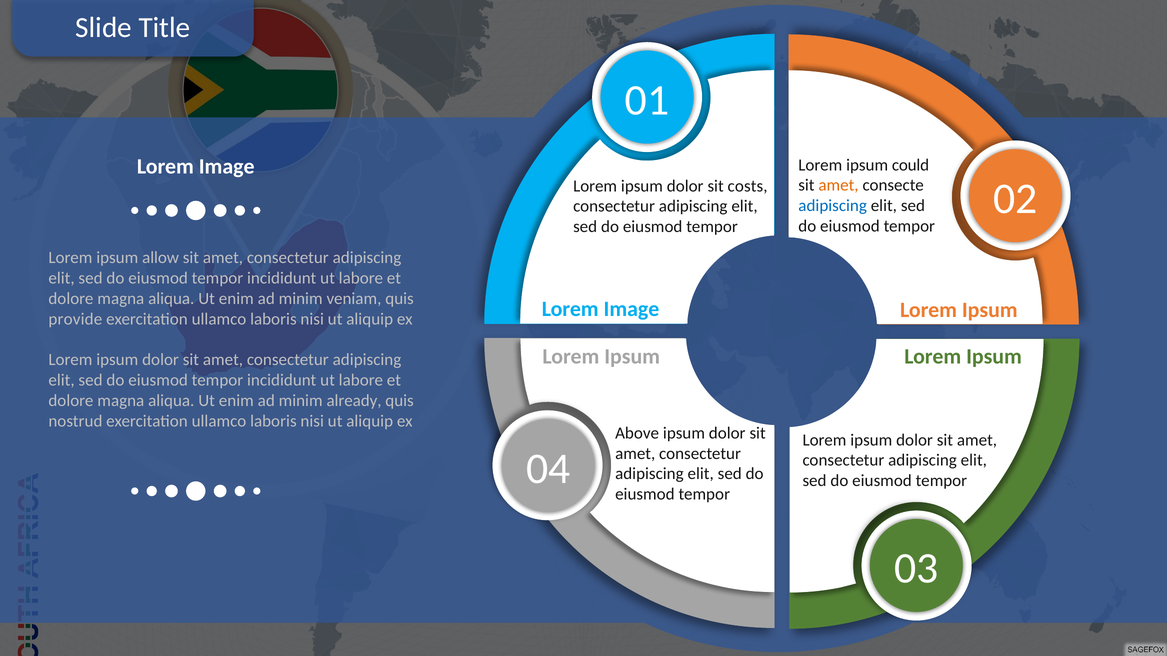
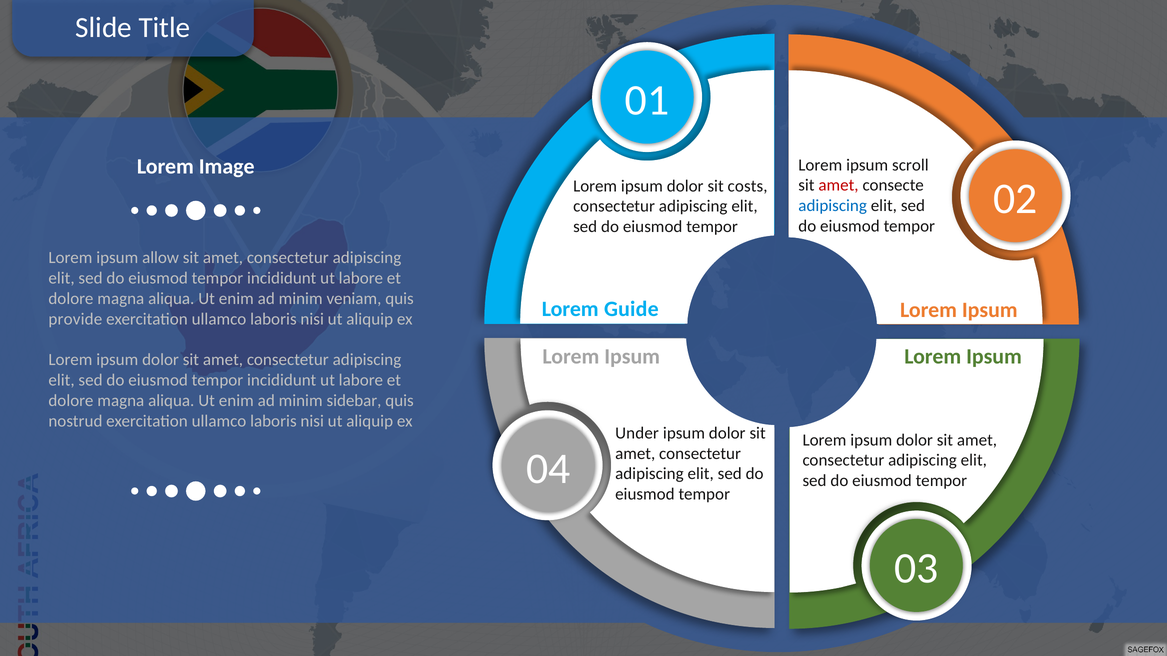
could: could -> scroll
amet at (839, 185) colour: orange -> red
Image at (631, 309): Image -> Guide
already: already -> sidebar
Above: Above -> Under
